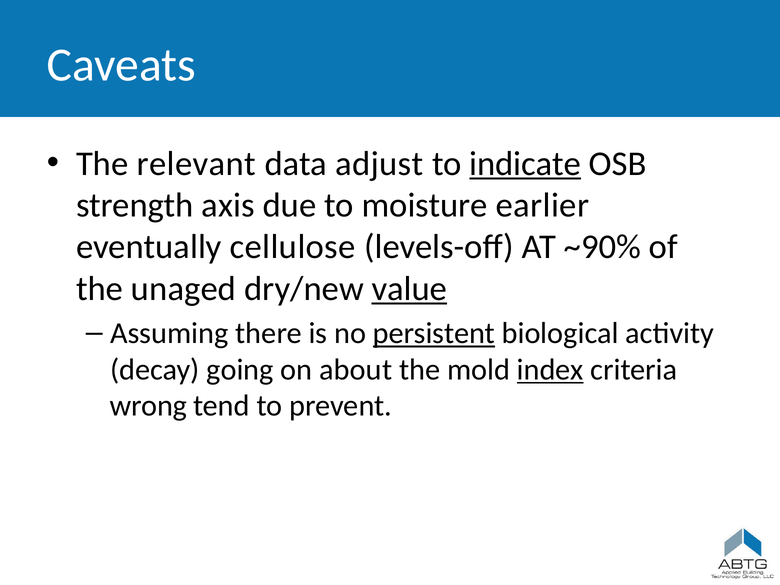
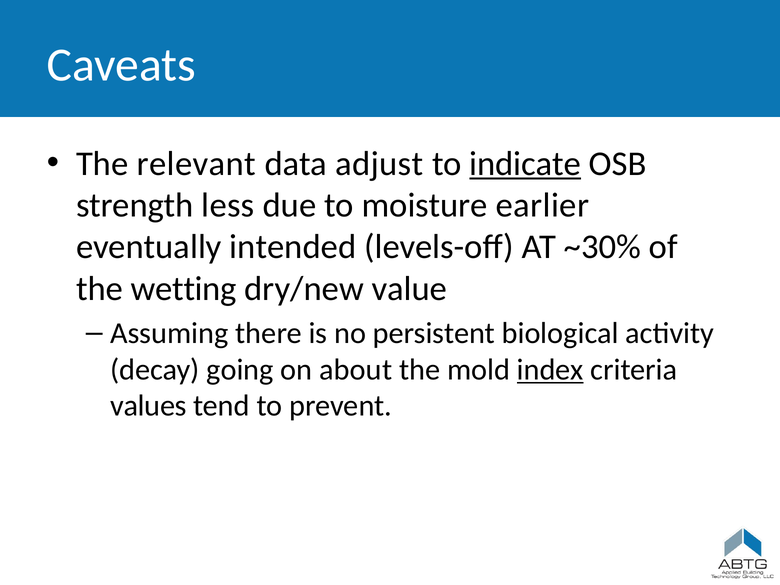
axis: axis -> less
cellulose: cellulose -> intended
~90%: ~90% -> ~30%
unaged: unaged -> wetting
value underline: present -> none
persistent underline: present -> none
wrong: wrong -> values
